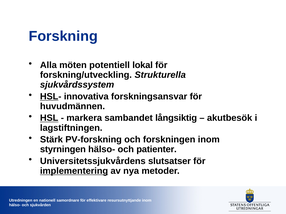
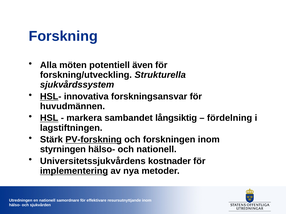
lokal: lokal -> även
akutbesök: akutbesök -> fördelning
PV-forskning underline: none -> present
och patienter: patienter -> nationell
slutsatser: slutsatser -> kostnader
